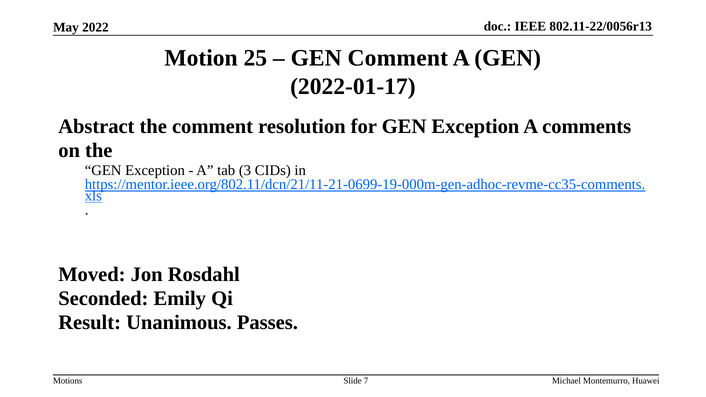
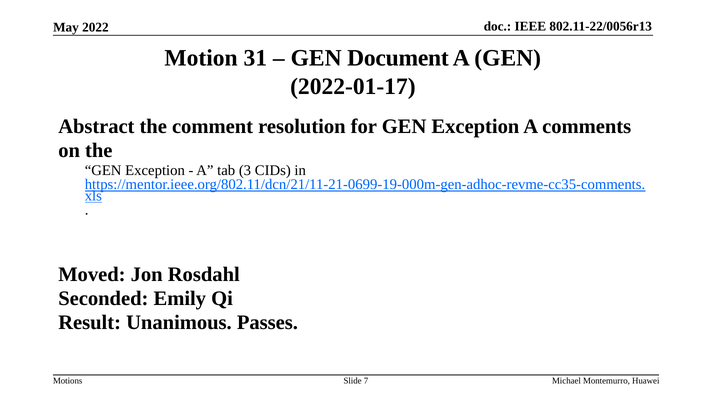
25: 25 -> 31
GEN Comment: Comment -> Document
